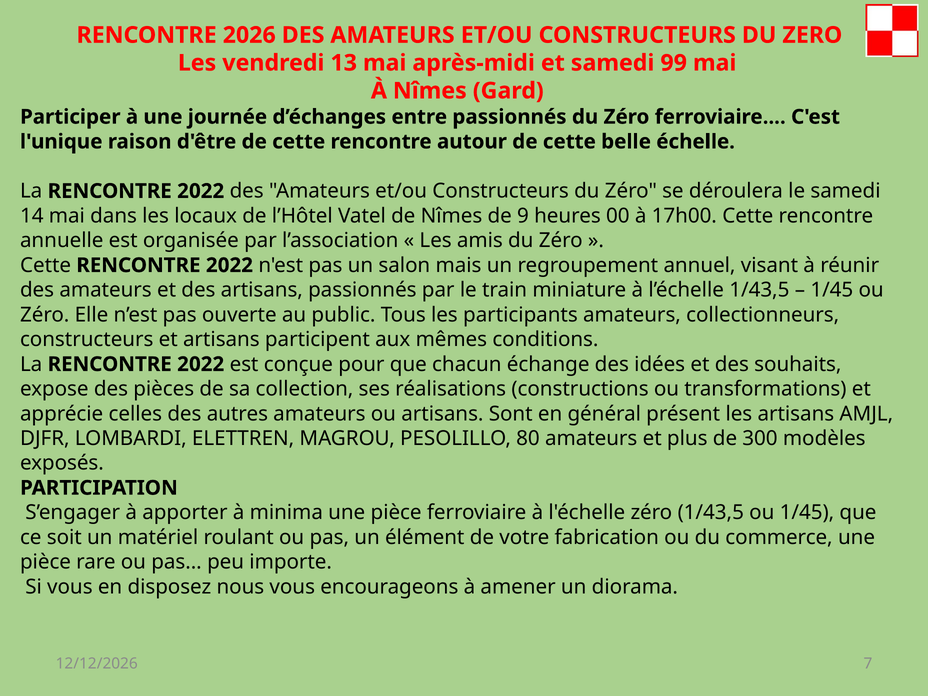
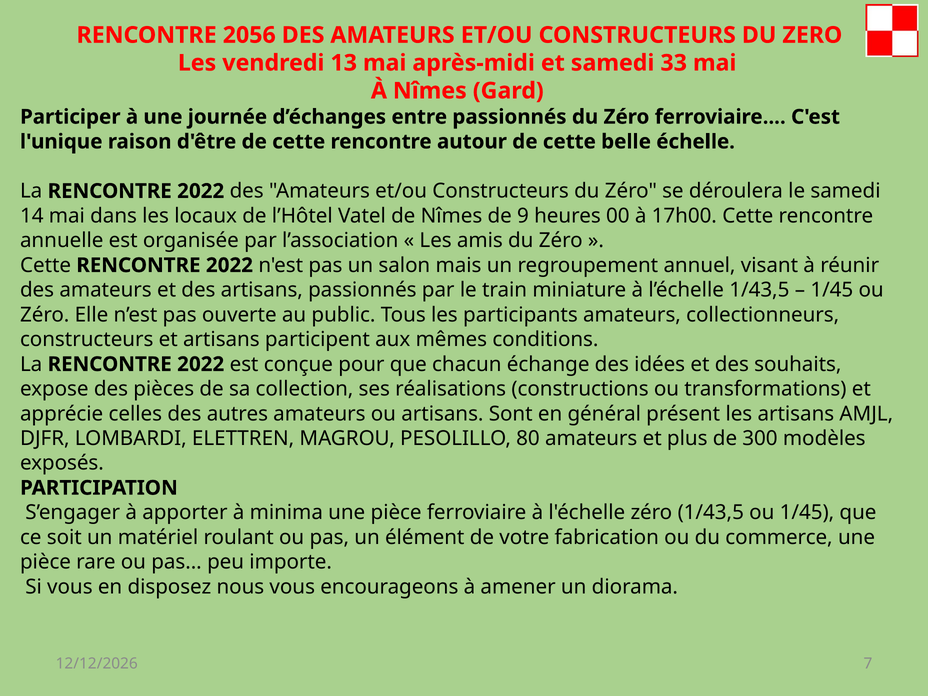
2026: 2026 -> 2056
99: 99 -> 33
